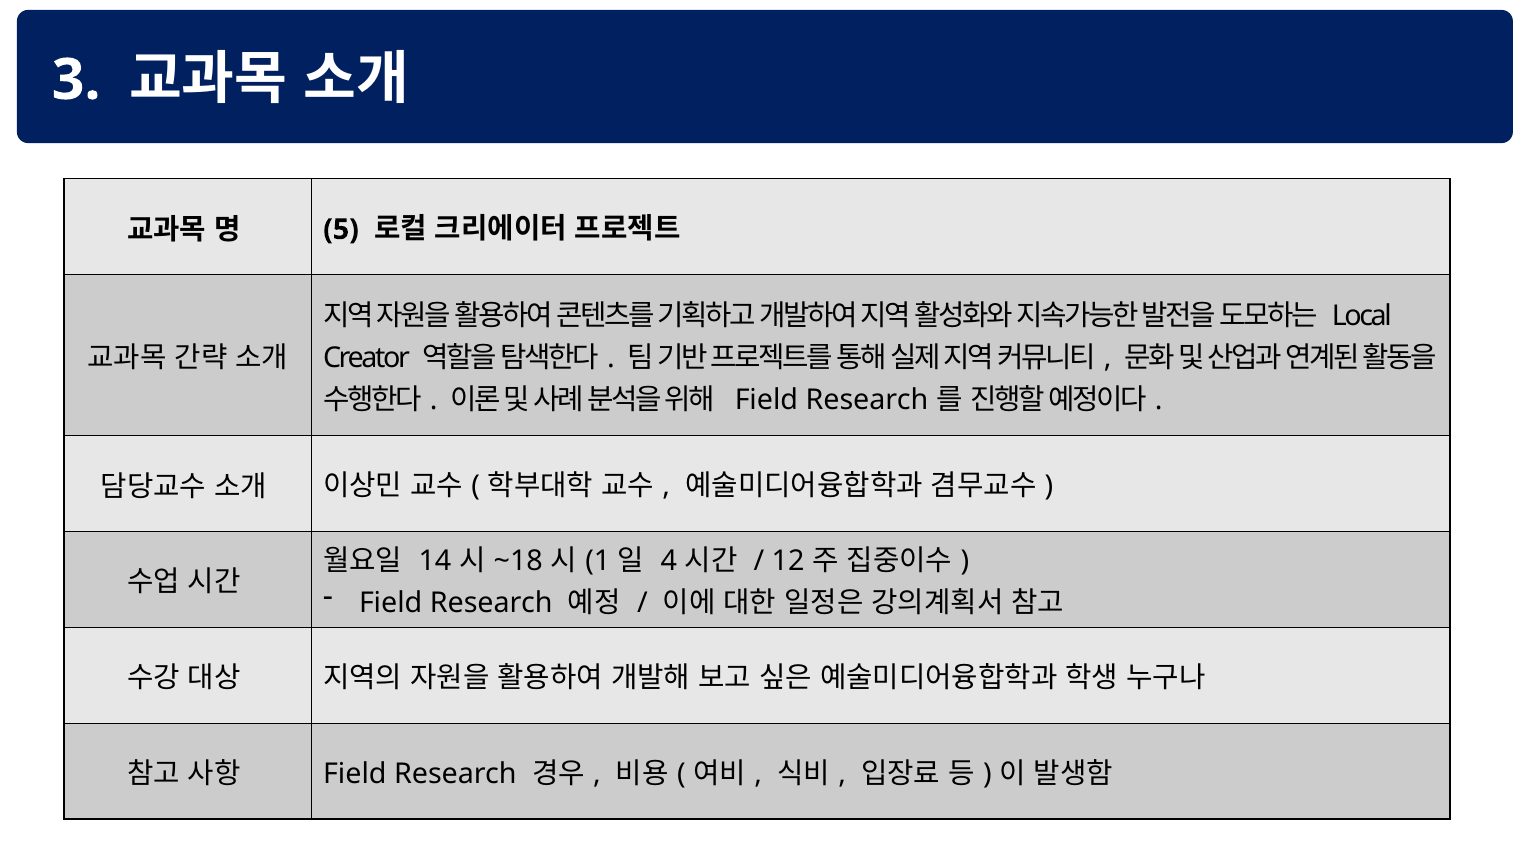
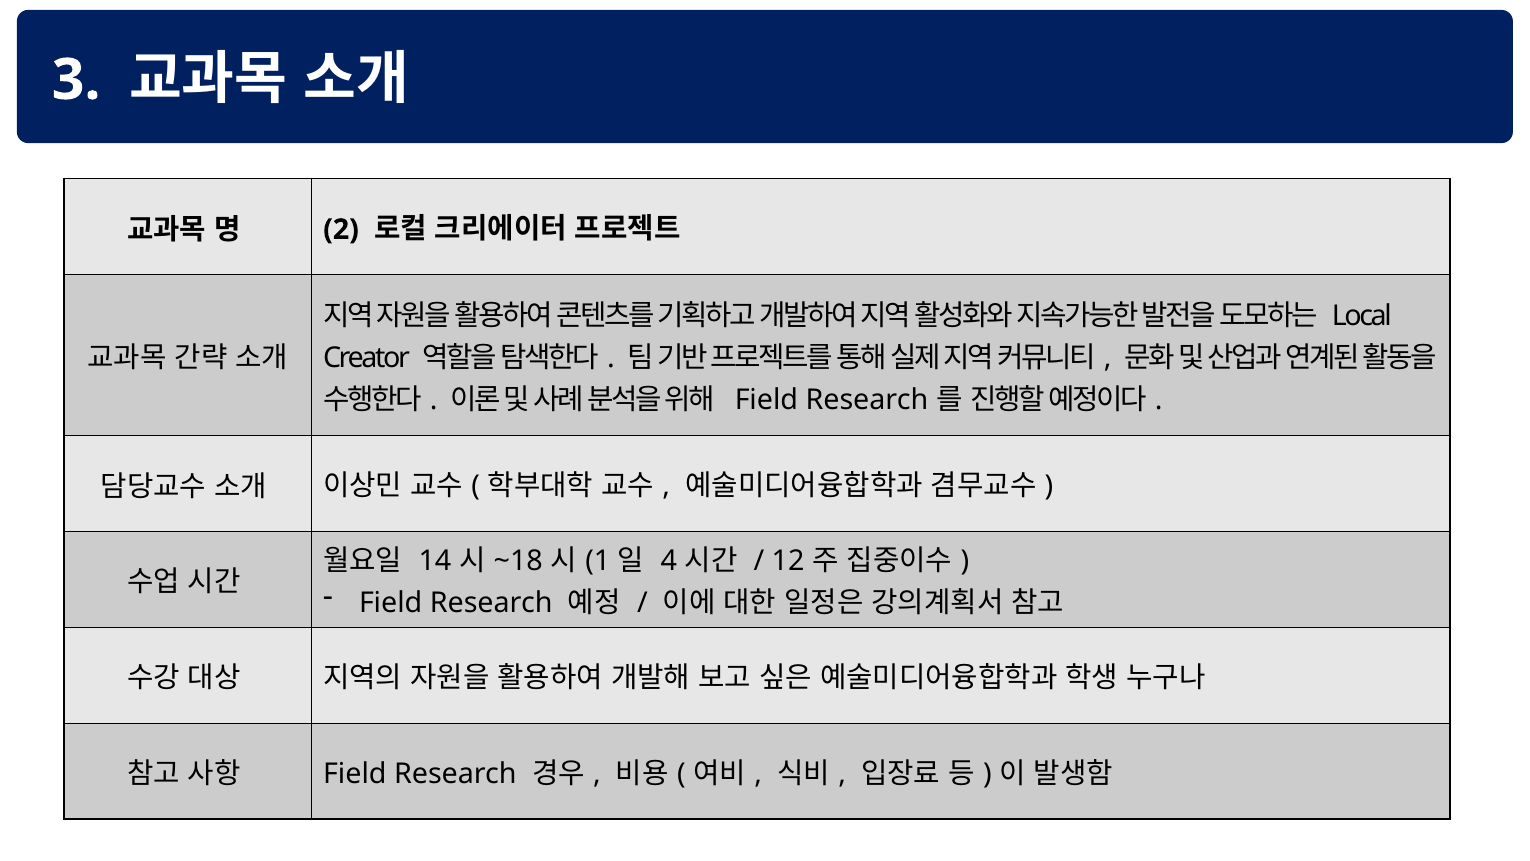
5: 5 -> 2
